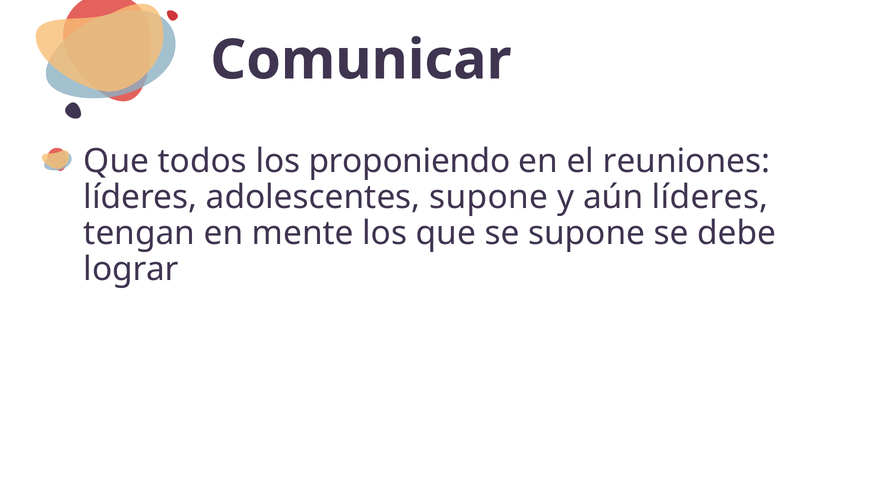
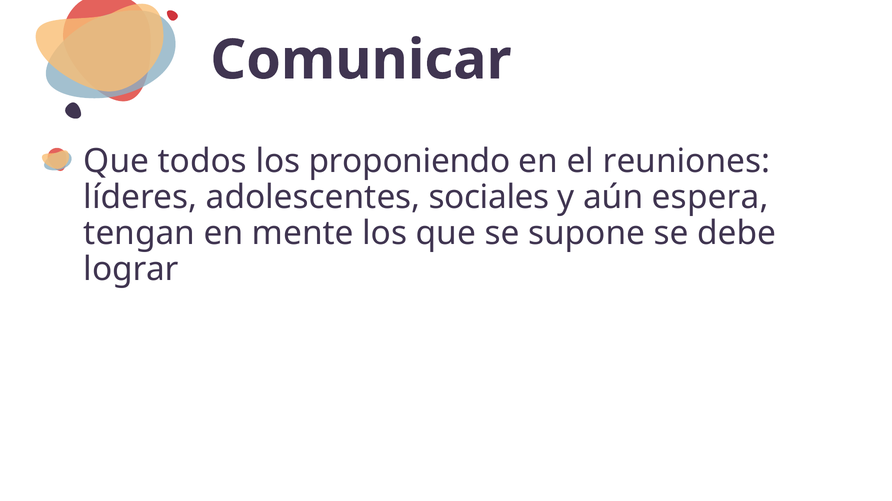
adolescentes supone: supone -> sociales
aún líderes: líderes -> espera
